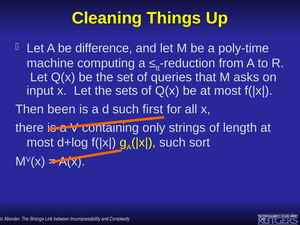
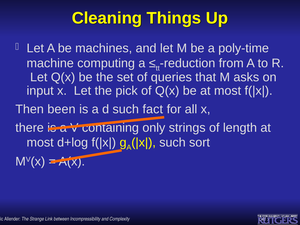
difference: difference -> machines
sets: sets -> pick
first: first -> fact
